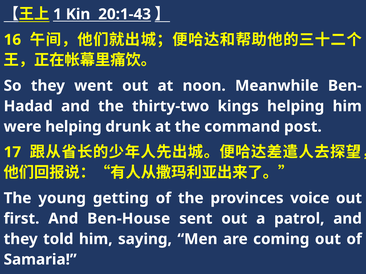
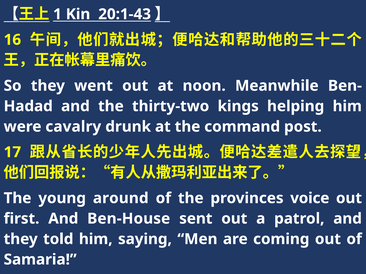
were helping: helping -> cavalry
getting: getting -> around
